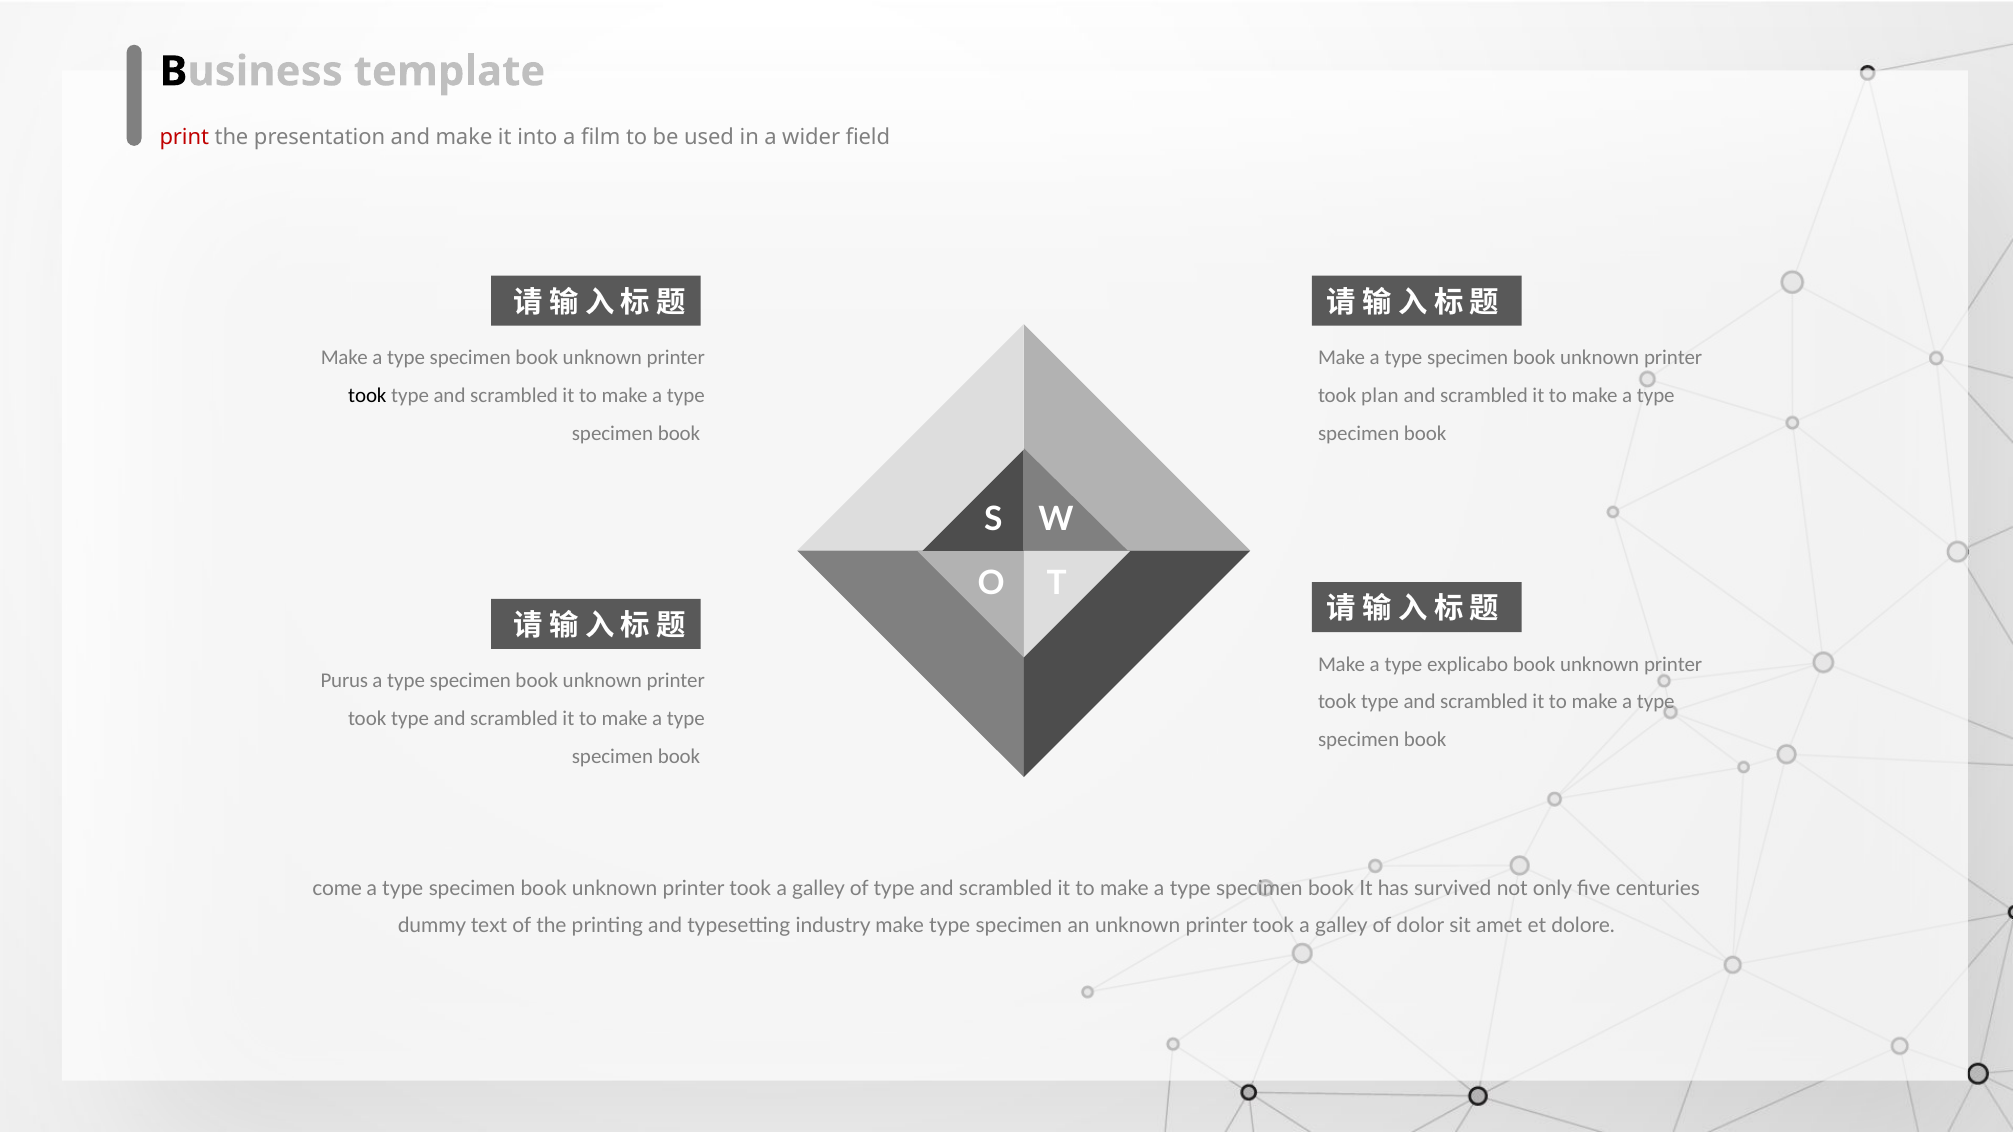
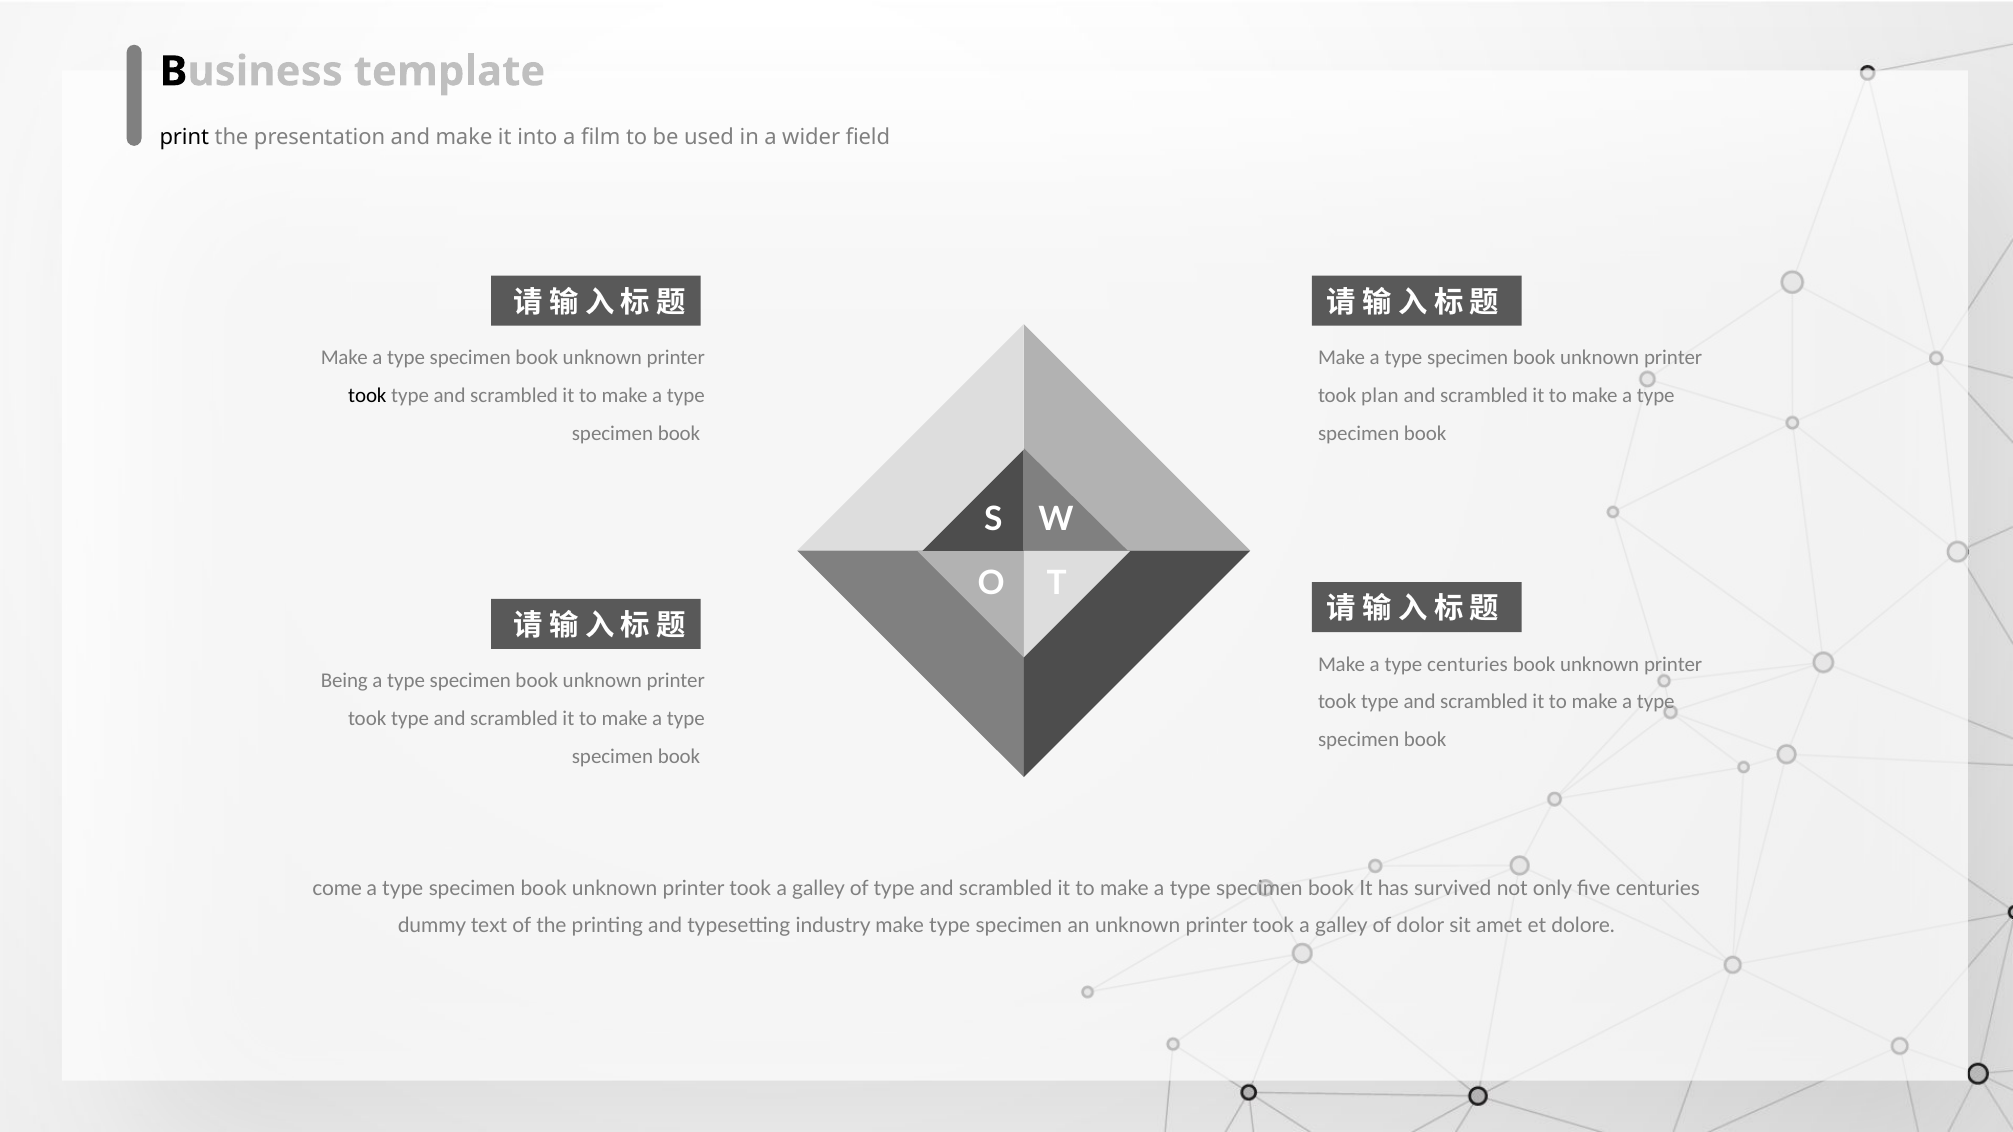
print colour: red -> black
type explicabo: explicabo -> centuries
Purus: Purus -> Being
